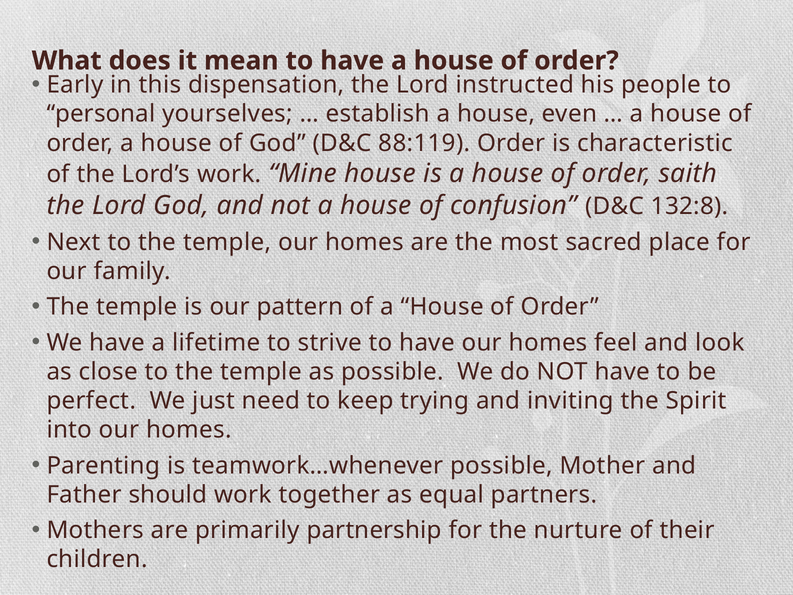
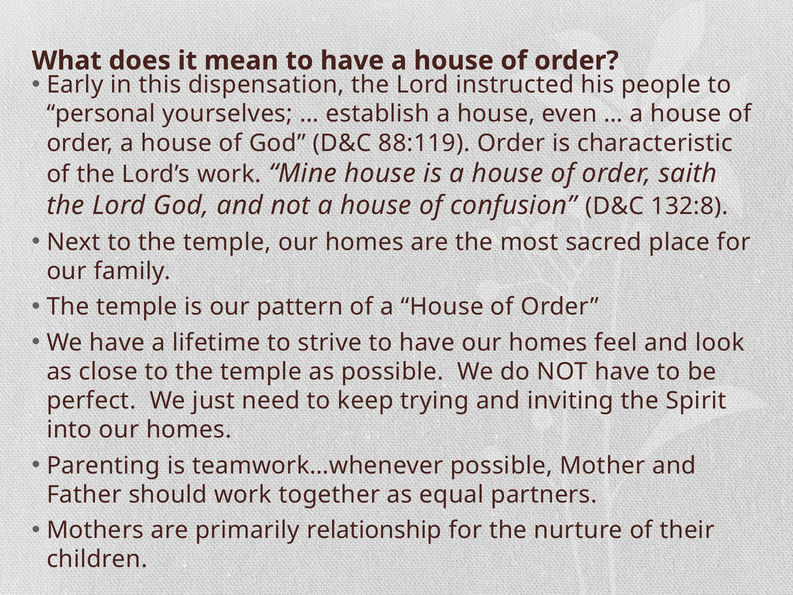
partnership: partnership -> relationship
